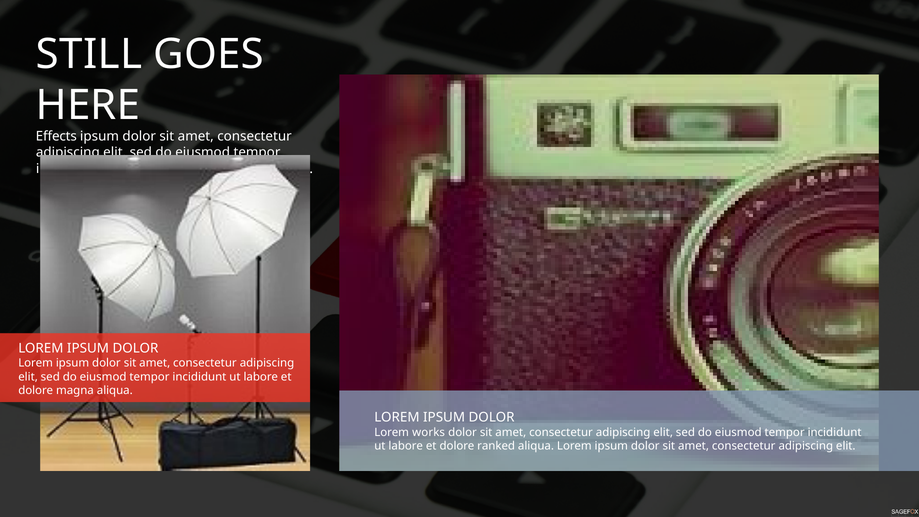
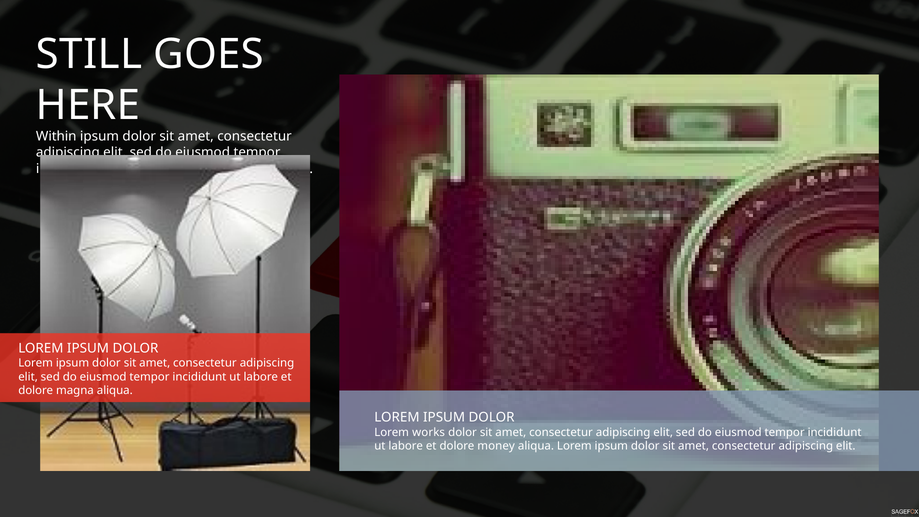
Effects: Effects -> Within
ranked: ranked -> money
